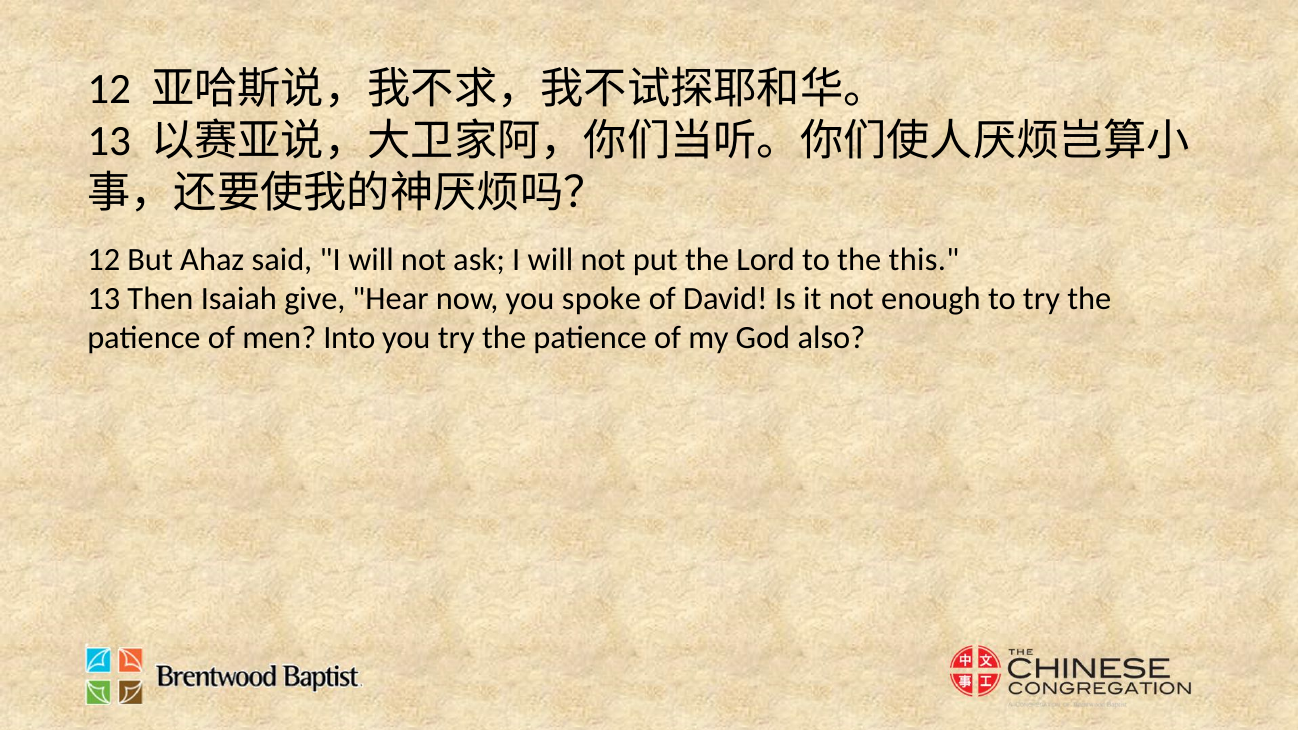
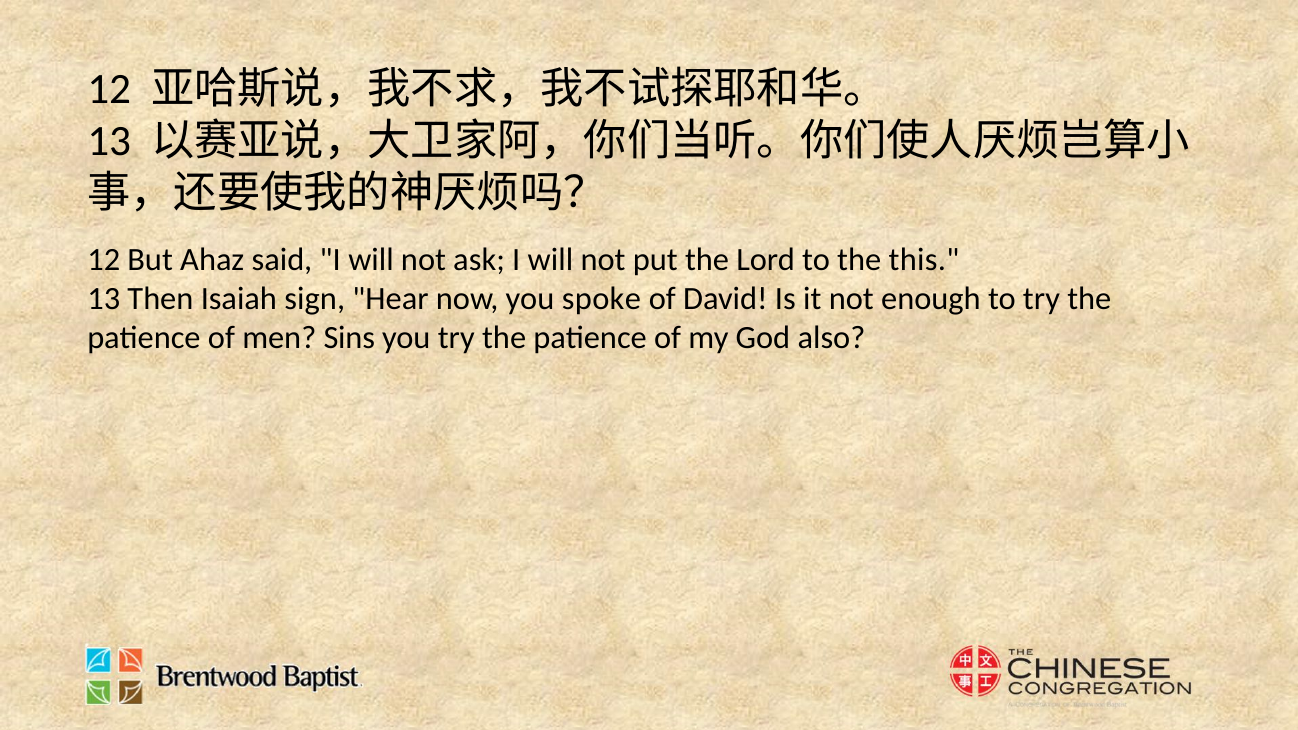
give: give -> sign
Into: Into -> Sins
